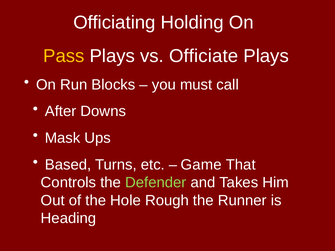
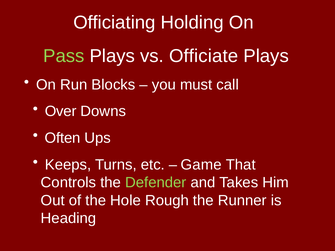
Pass colour: yellow -> light green
After: After -> Over
Mask: Mask -> Often
Based: Based -> Keeps
